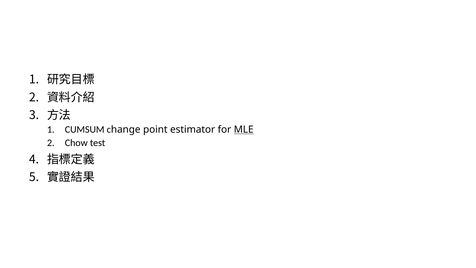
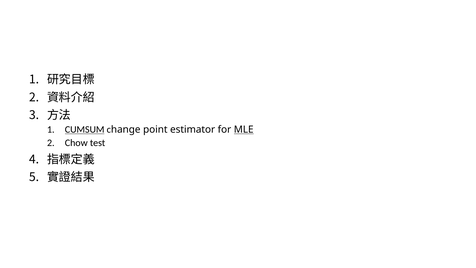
CUMSUM underline: none -> present
